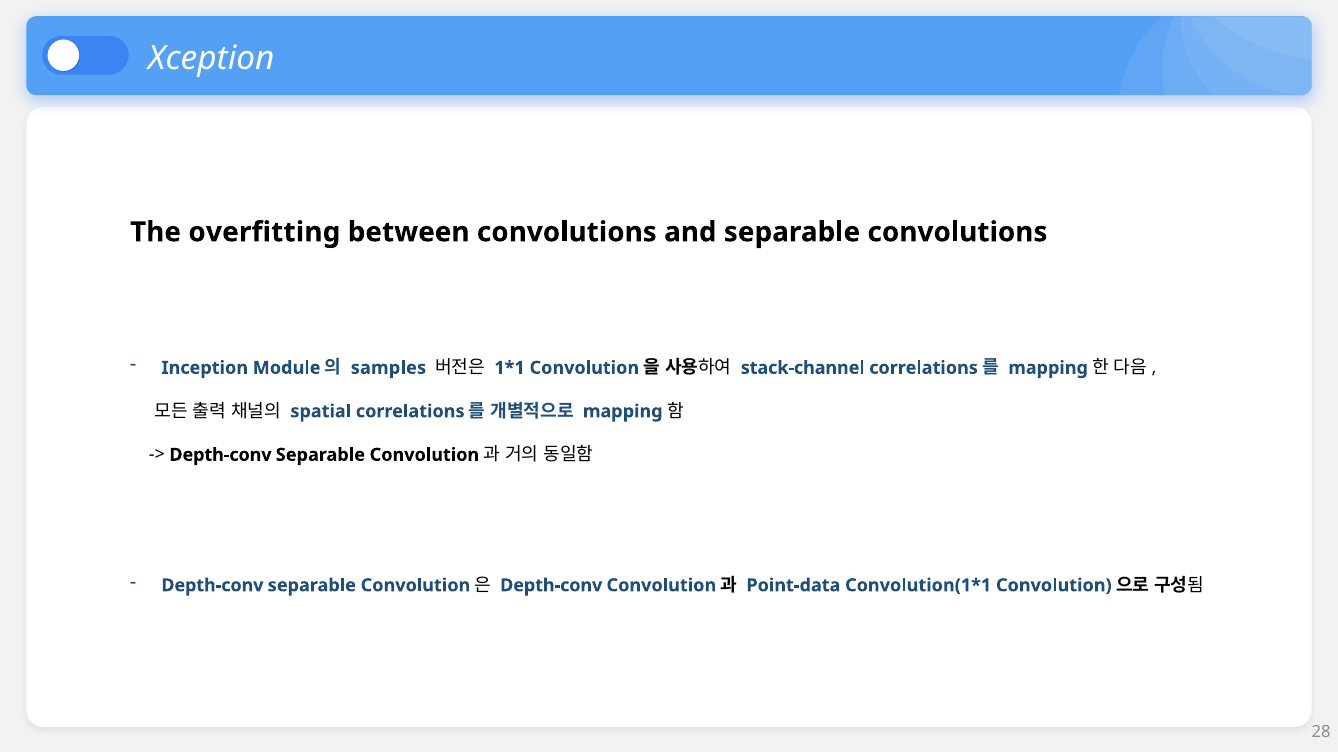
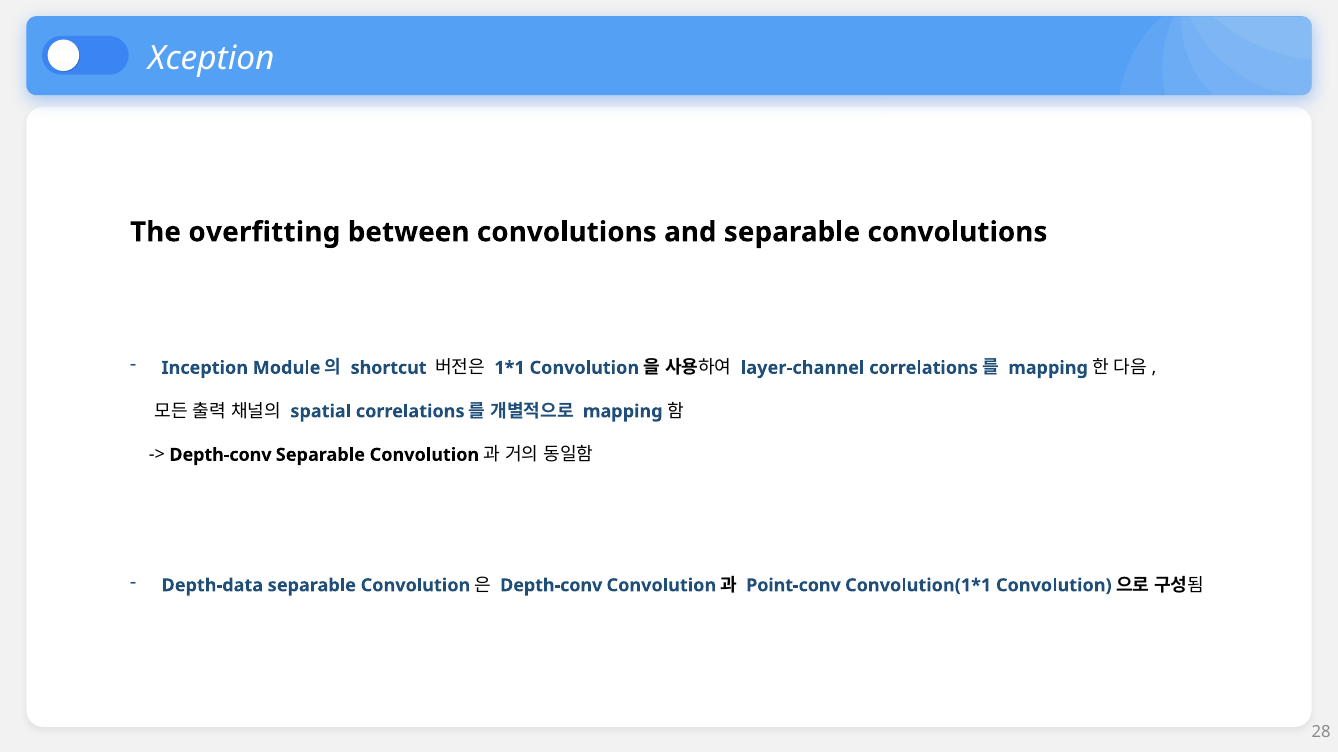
samples: samples -> shortcut
stack-channel: stack-channel -> layer-channel
Depth-conv at (212, 586): Depth-conv -> Depth-data
Point-data: Point-data -> Point-conv
